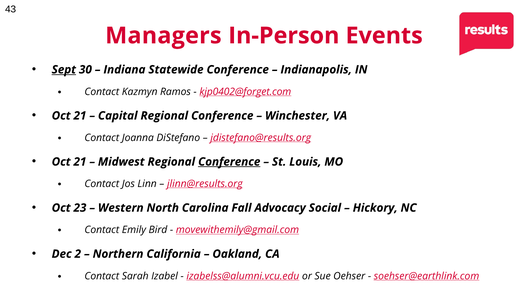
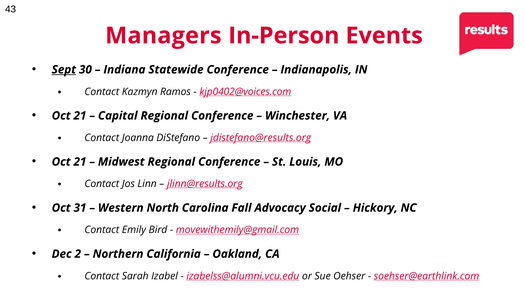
kjp0402@forget.com: kjp0402@forget.com -> kjp0402@voices.com
Conference at (229, 162) underline: present -> none
23: 23 -> 31
